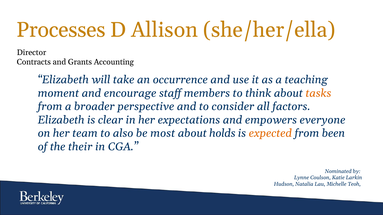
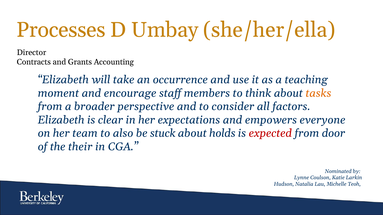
Allison: Allison -> Umbay
most: most -> stuck
expected colour: orange -> red
been: been -> door
